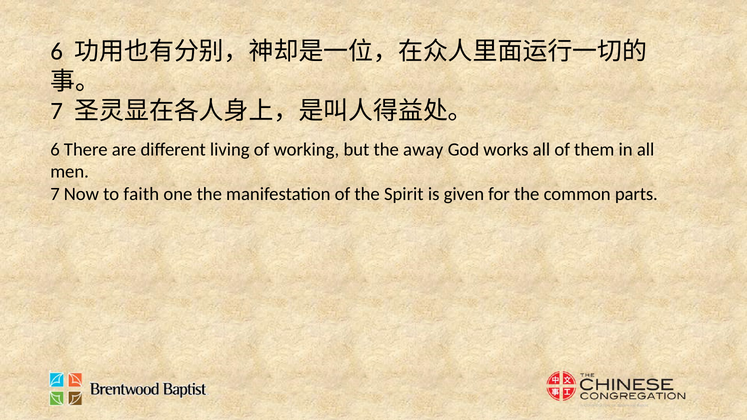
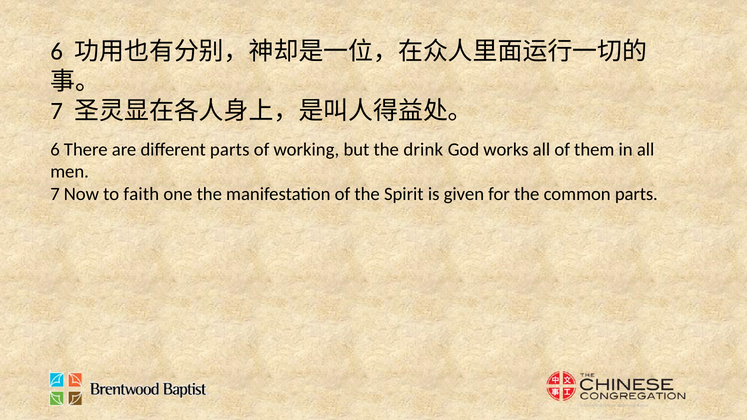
different living: living -> parts
away: away -> drink
